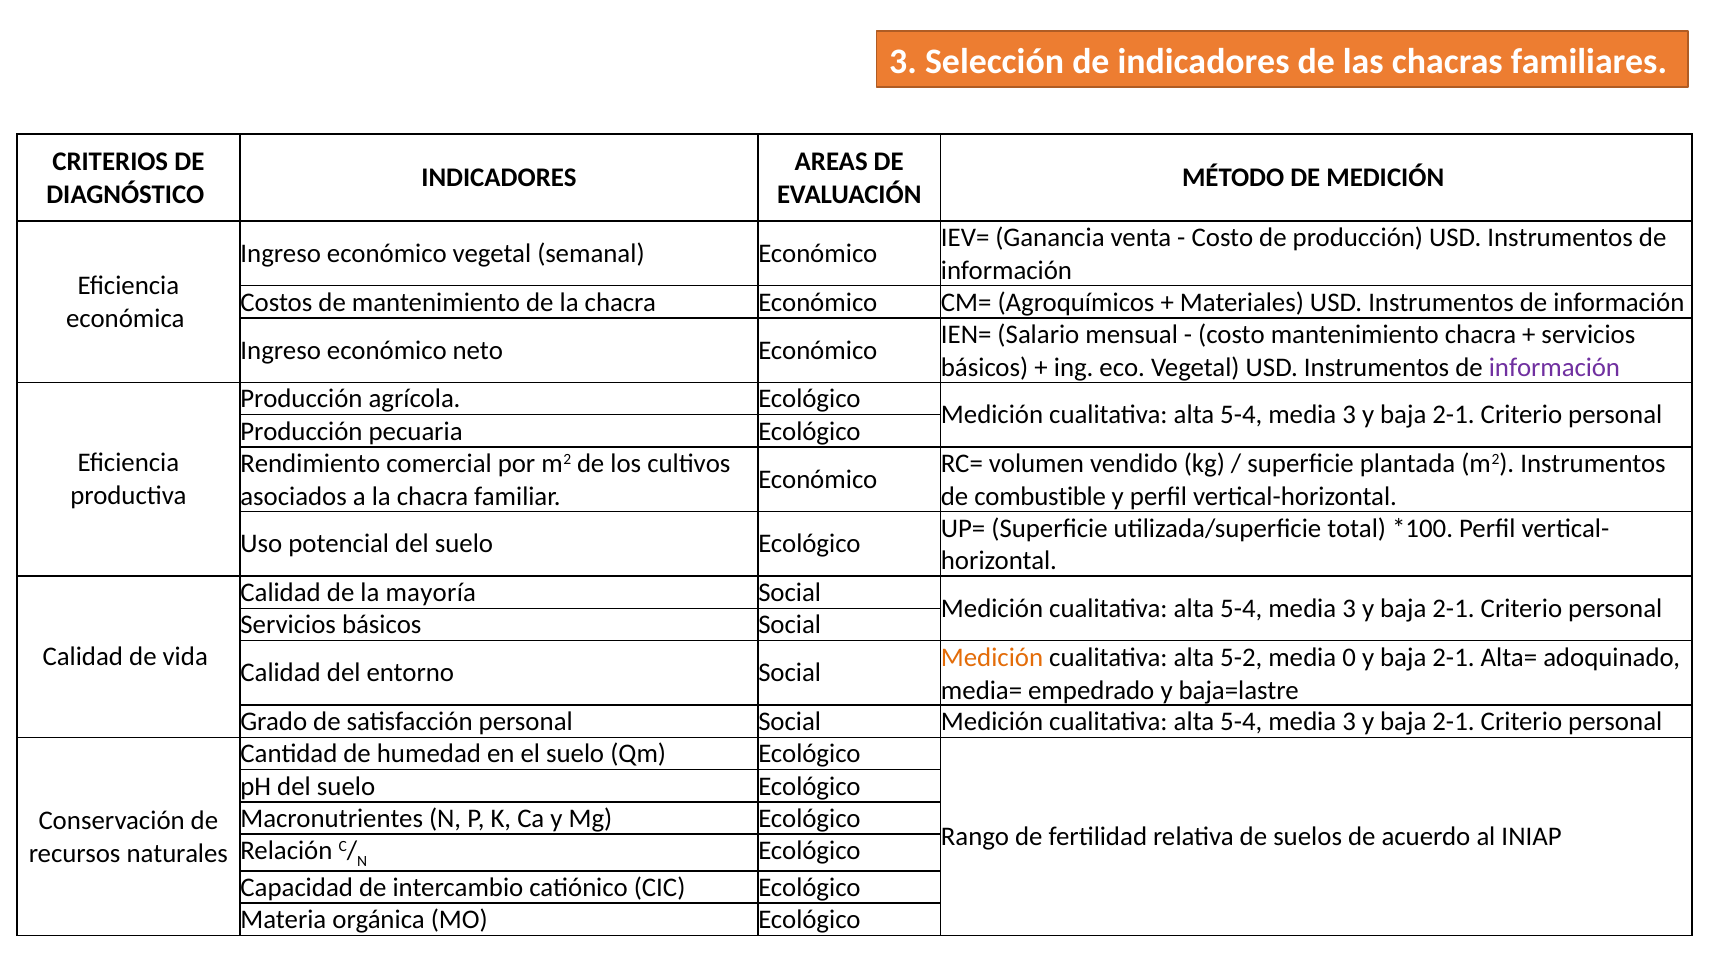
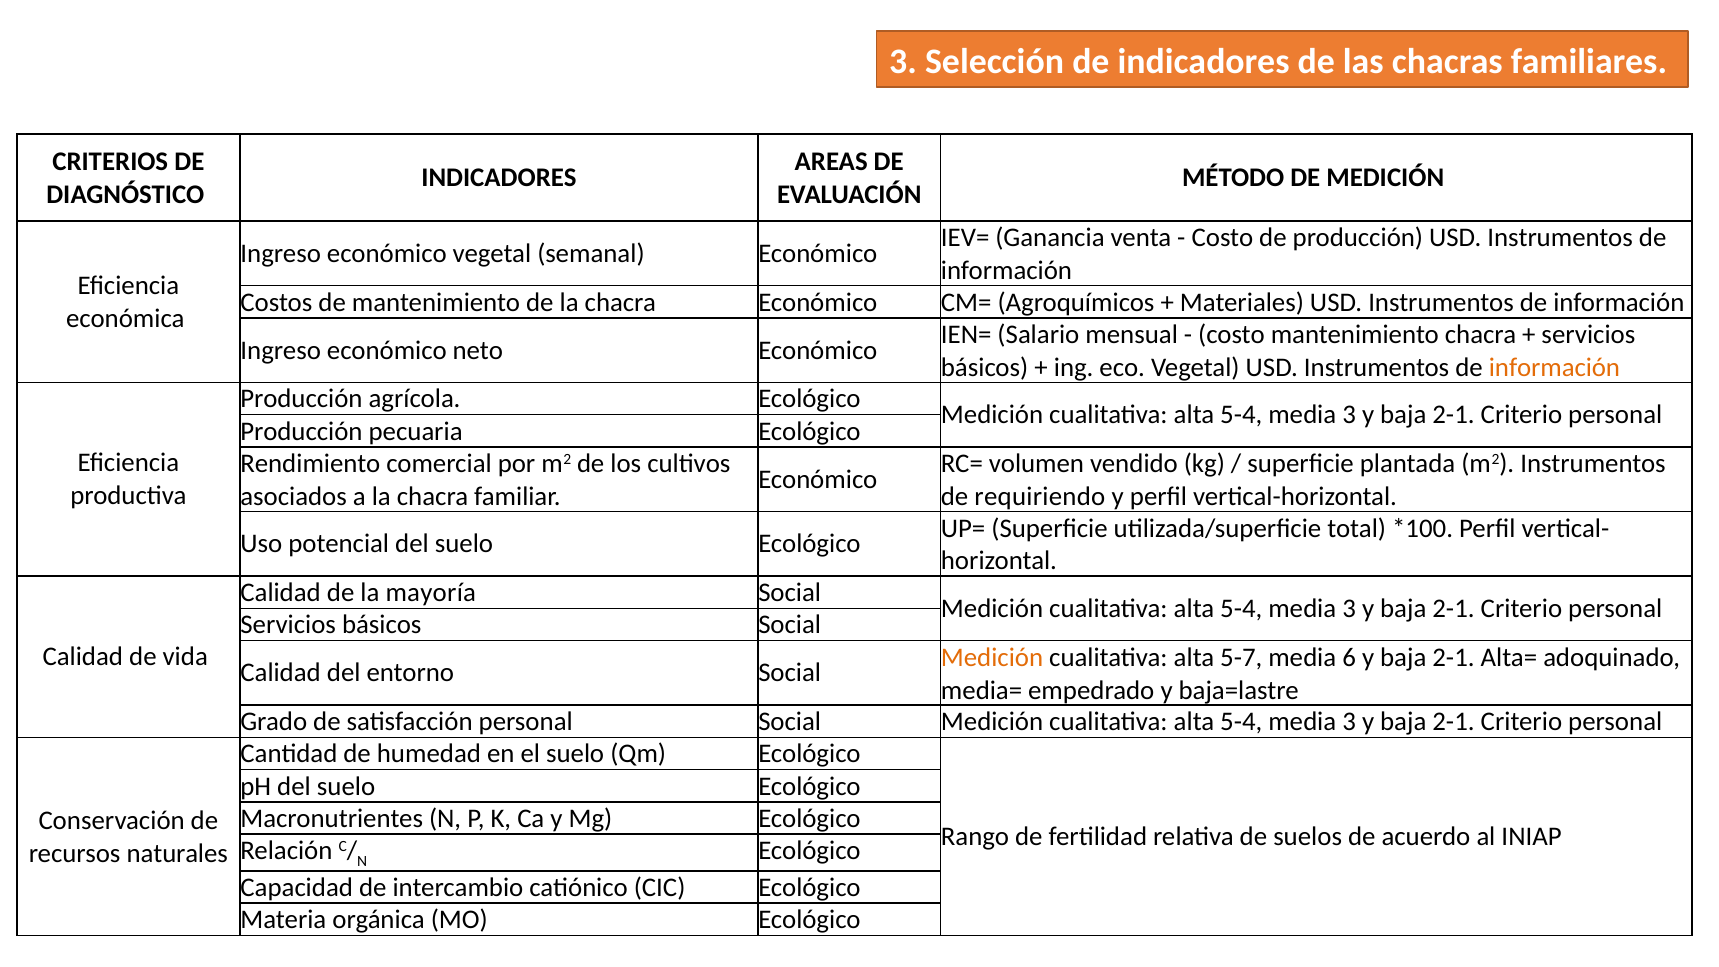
información at (1554, 367) colour: purple -> orange
combustible: combustible -> requiriendo
5-2: 5-2 -> 5-7
0: 0 -> 6
